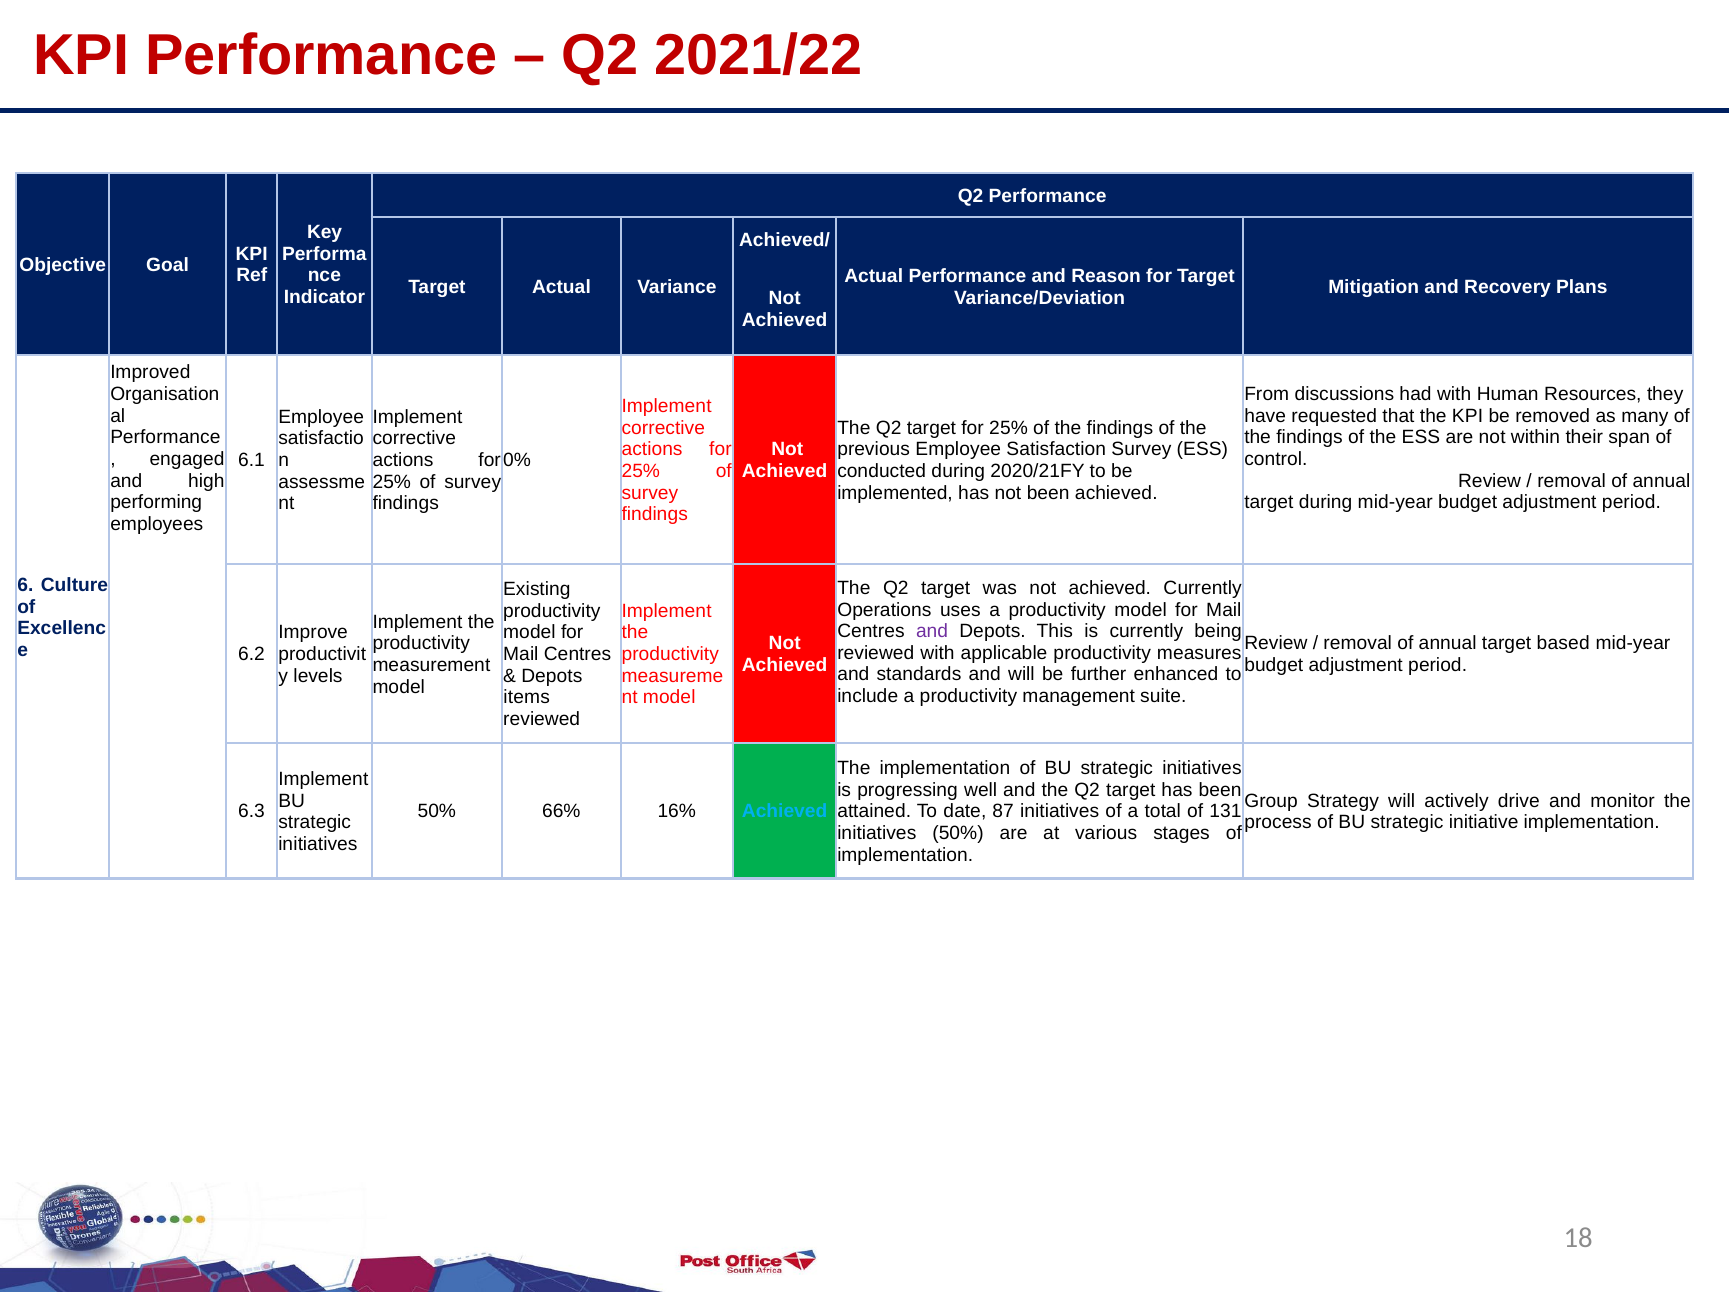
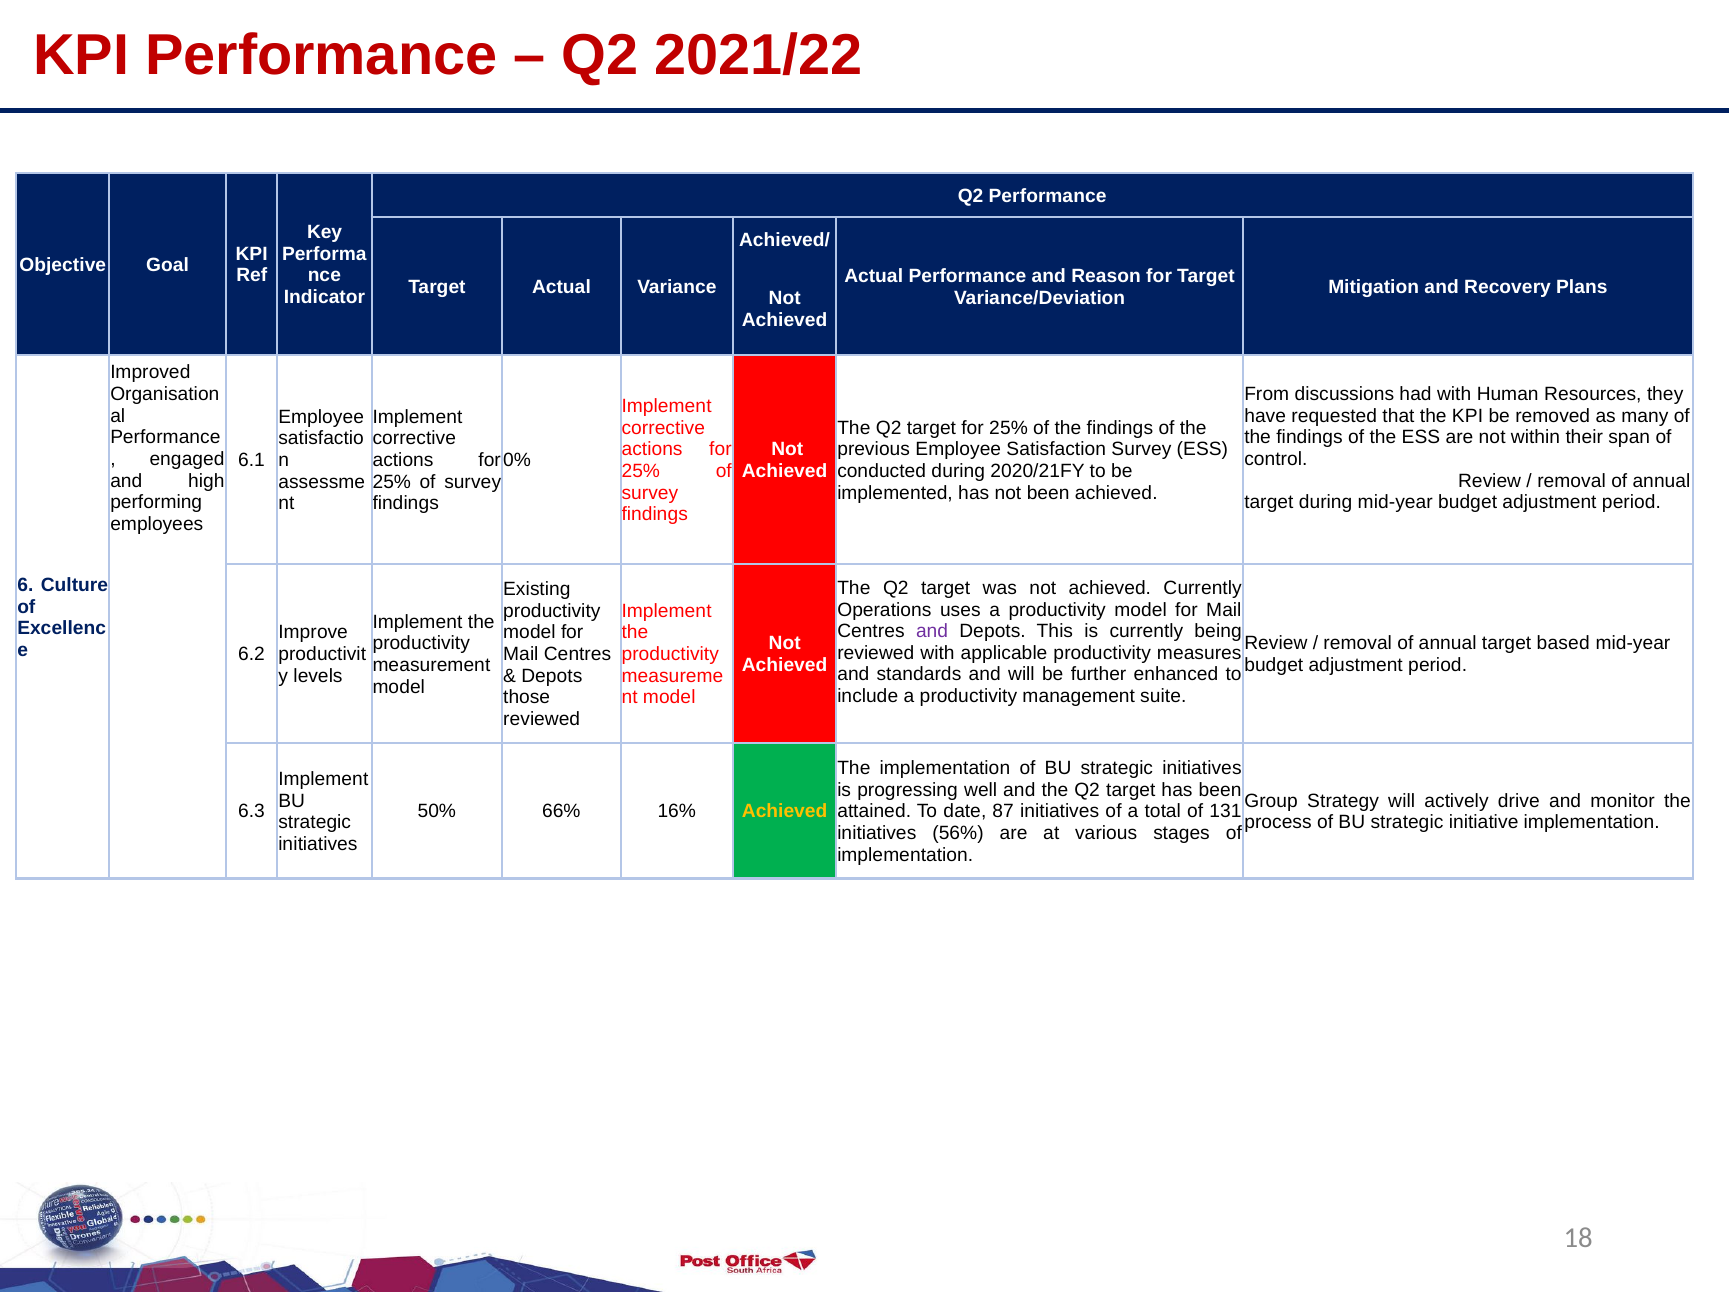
items: items -> those
Achieved at (785, 811) colour: light blue -> yellow
50% at (958, 833): 50% -> 56%
